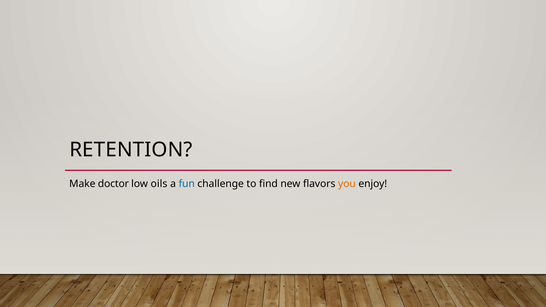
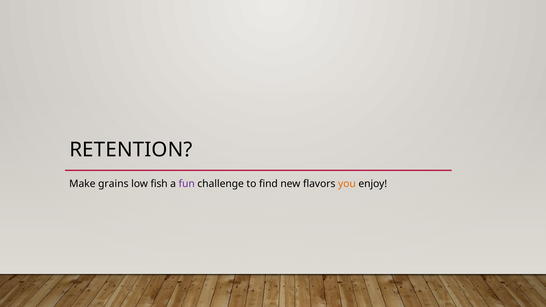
doctor: doctor -> grains
oils: oils -> fish
fun colour: blue -> purple
